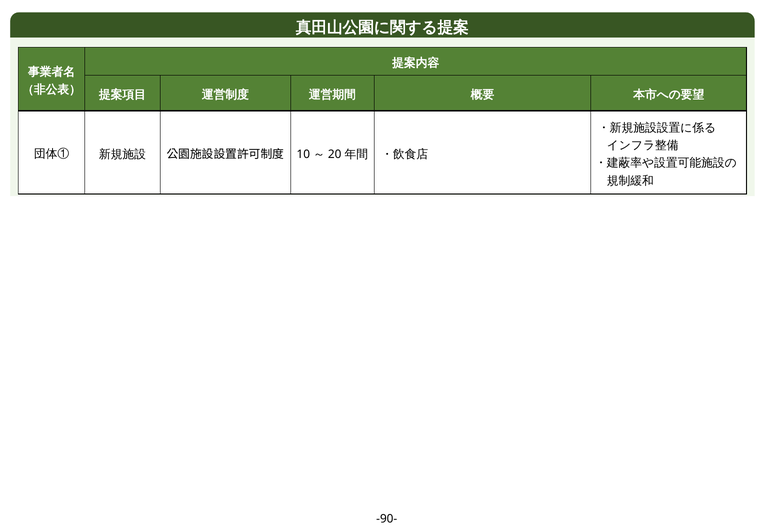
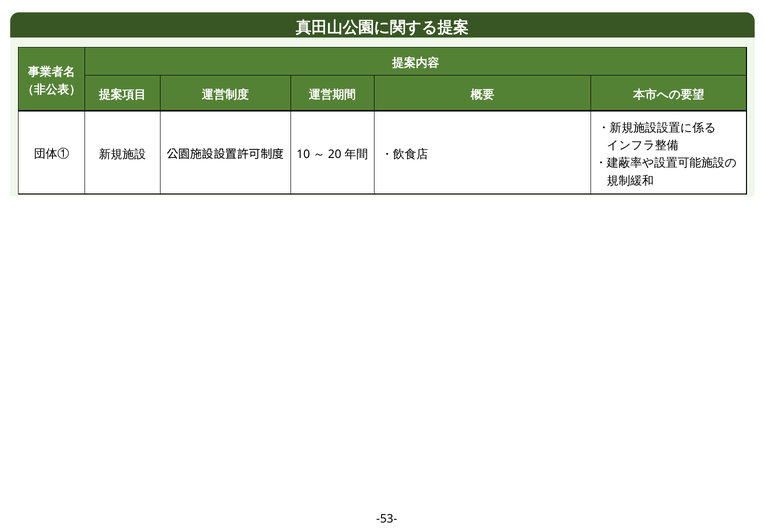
-90-: -90- -> -53-
